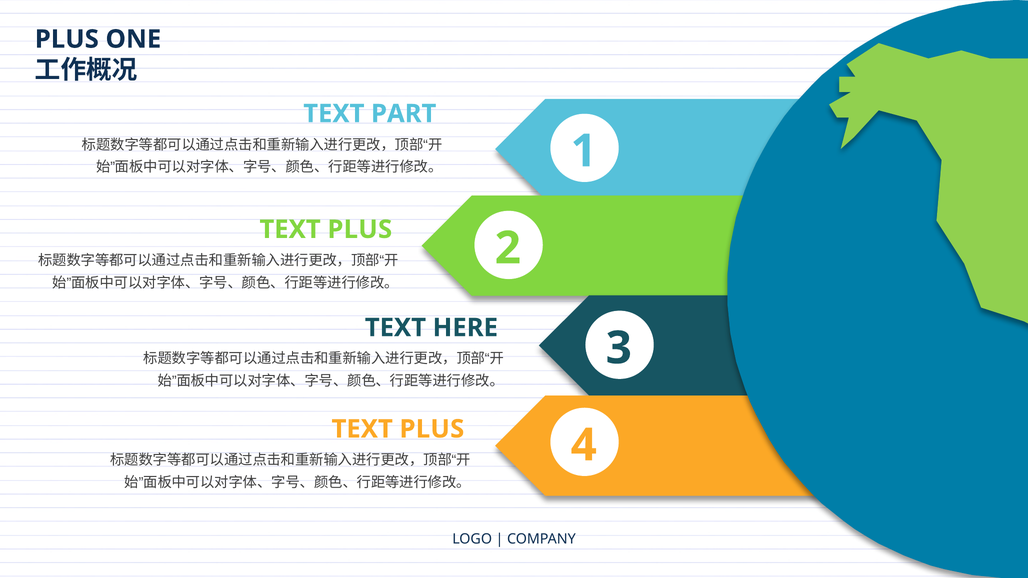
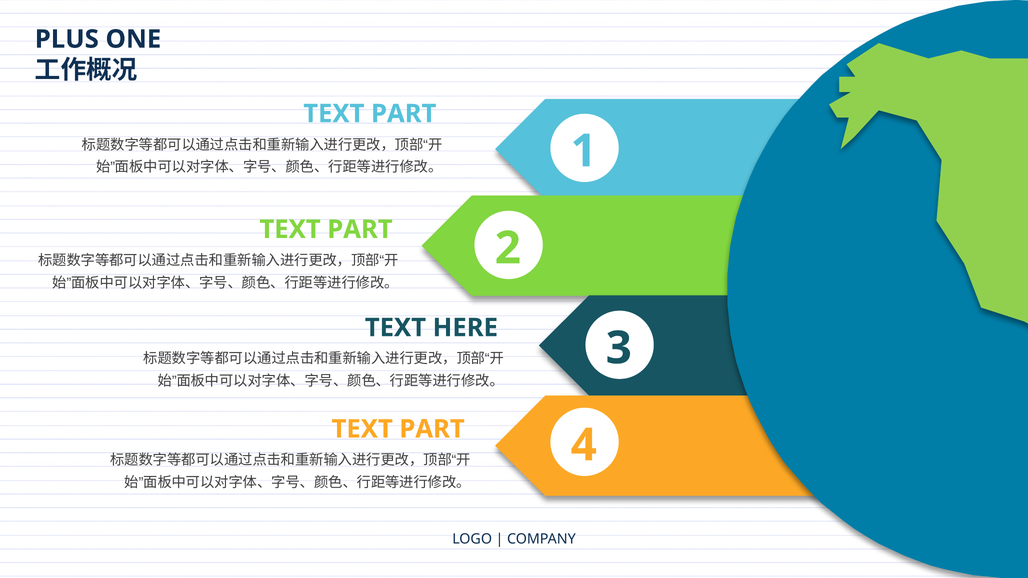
PLUS at (360, 230): PLUS -> PART
PLUS at (432, 429): PLUS -> PART
